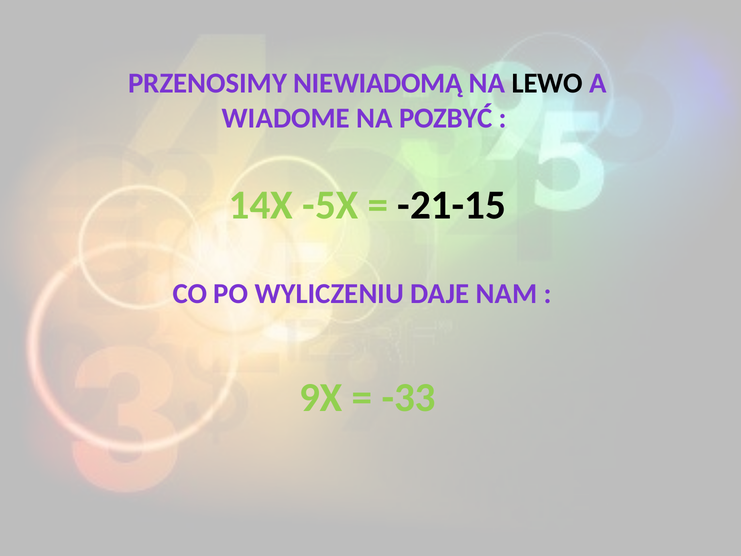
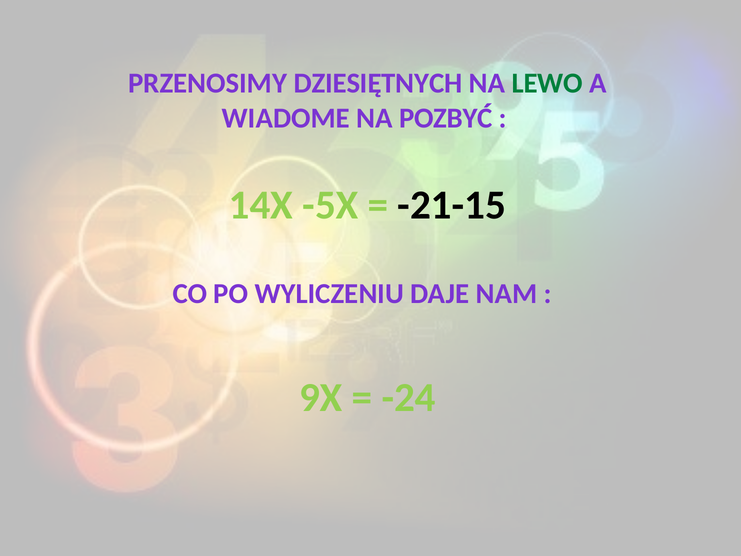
NIEWIADOMĄ: NIEWIADOMĄ -> DZIESIĘTNYCH
LEWO colour: black -> green
-33: -33 -> -24
